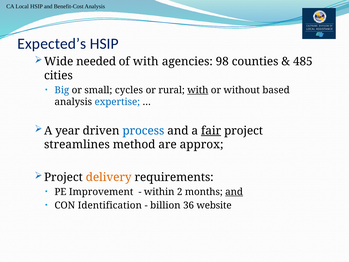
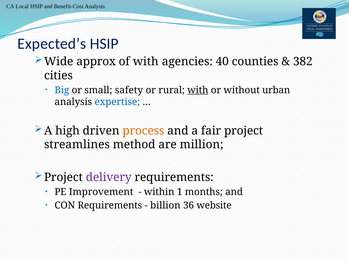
needed: needed -> approx
98: 98 -> 40
485: 485 -> 382
cycles: cycles -> safety
based: based -> urban
year: year -> high
process colour: blue -> orange
fair underline: present -> none
approx: approx -> million
delivery colour: orange -> purple
2: 2 -> 1
and at (234, 192) underline: present -> none
CON Identification: Identification -> Requirements
